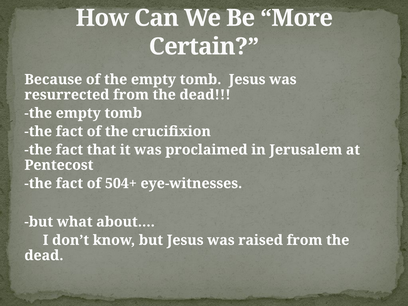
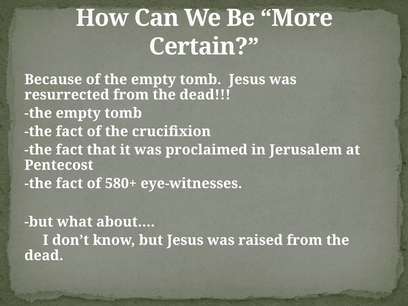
504+: 504+ -> 580+
